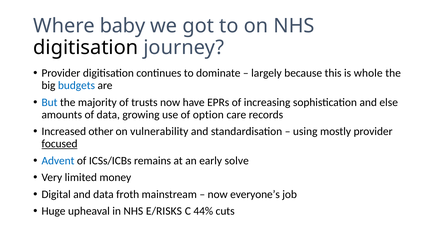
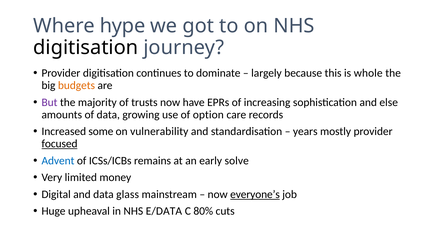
baby: baby -> hype
budgets colour: blue -> orange
But colour: blue -> purple
other: other -> some
using: using -> years
froth: froth -> glass
everyone’s underline: none -> present
E/RISKS: E/RISKS -> E/DATA
44%: 44% -> 80%
